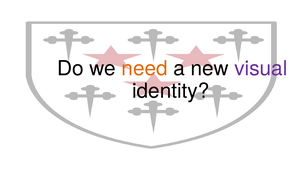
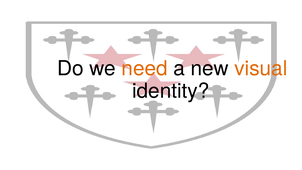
visual colour: purple -> orange
